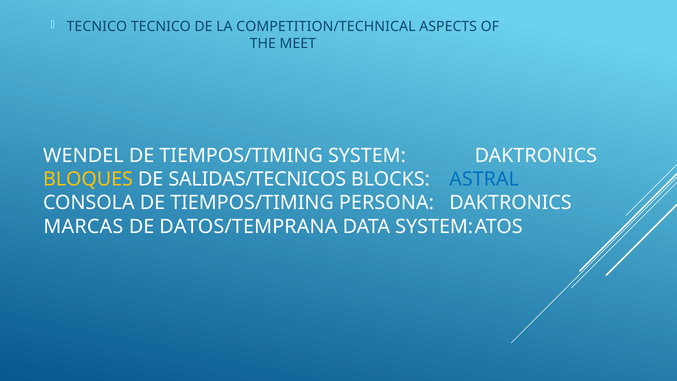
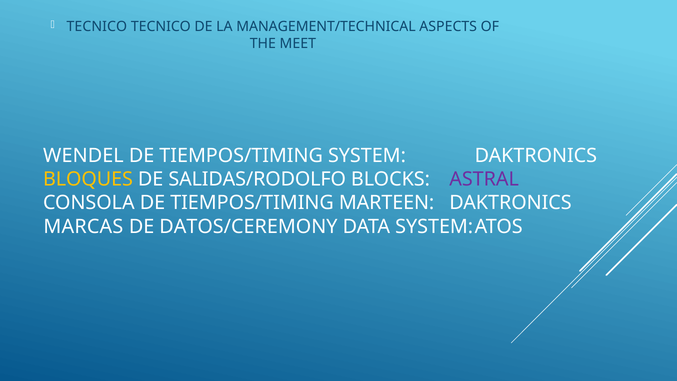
COMPETITION/TECHNICAL: COMPETITION/TECHNICAL -> MANAGEMENT/TECHNICAL
SALIDAS/TECNICOS: SALIDAS/TECNICOS -> SALIDAS/RODOLFO
ASTRAL colour: blue -> purple
PERSONA: PERSONA -> MARTEEN
DATOS/TEMPRANA: DATOS/TEMPRANA -> DATOS/CEREMONY
